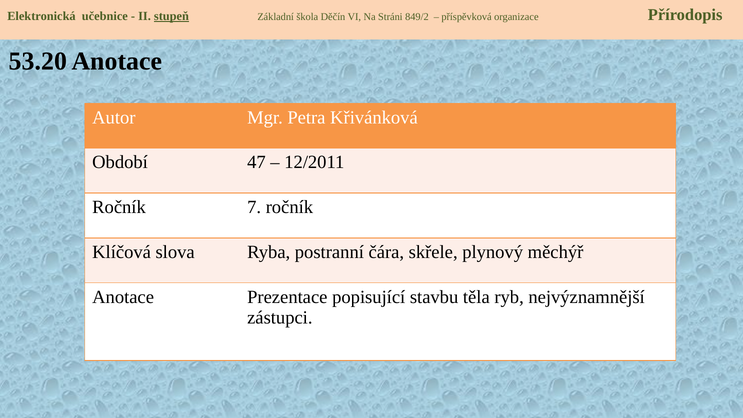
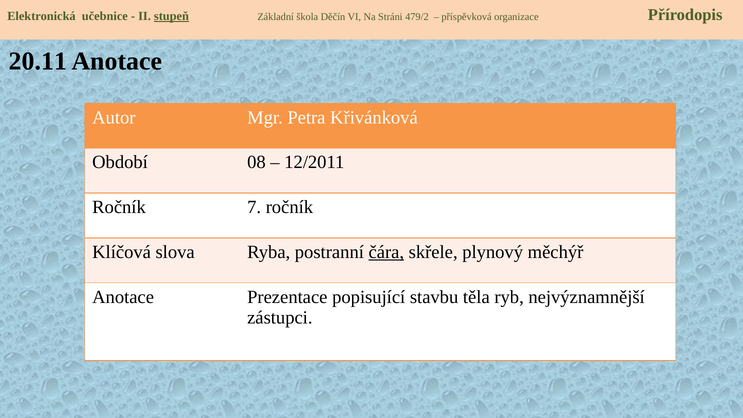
849/2: 849/2 -> 479/2
53.20: 53.20 -> 20.11
47: 47 -> 08
čára underline: none -> present
